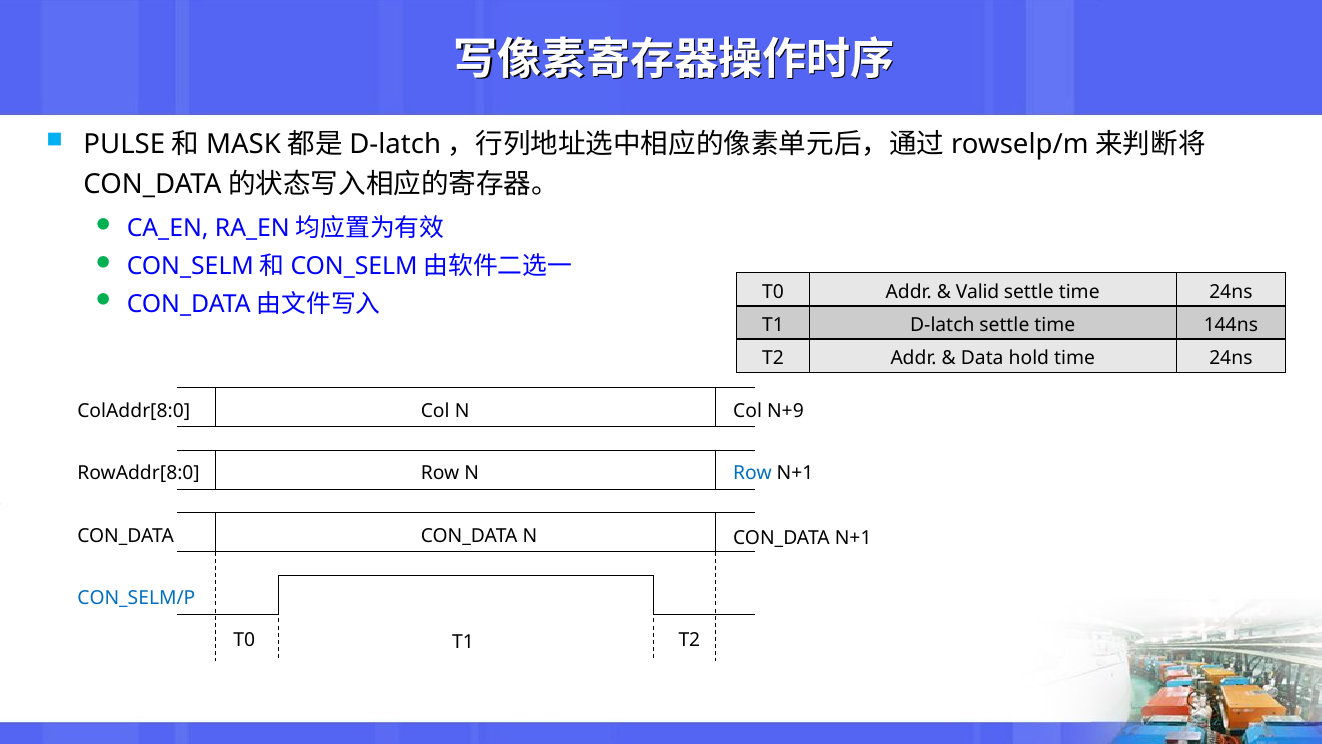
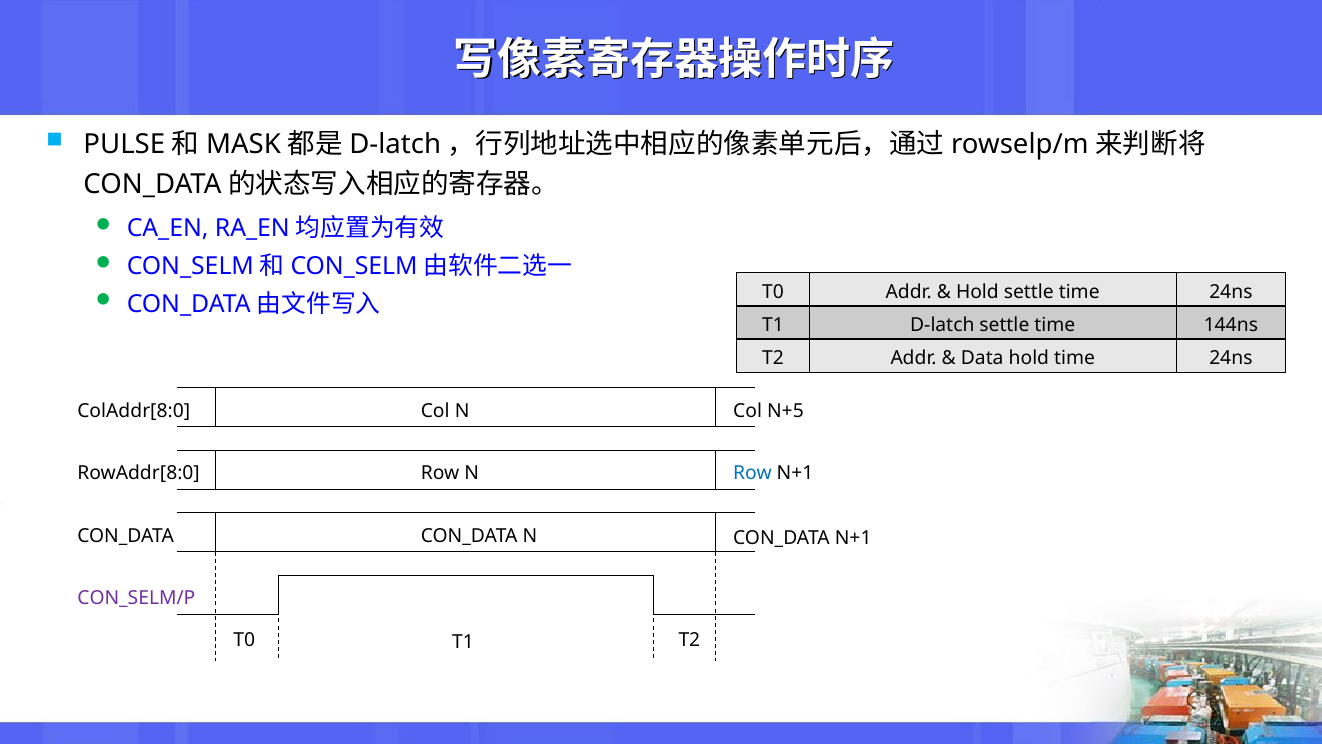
Valid at (977, 292): Valid -> Hold
N+9: N+9 -> N+5
CON_SELM/P colour: blue -> purple
